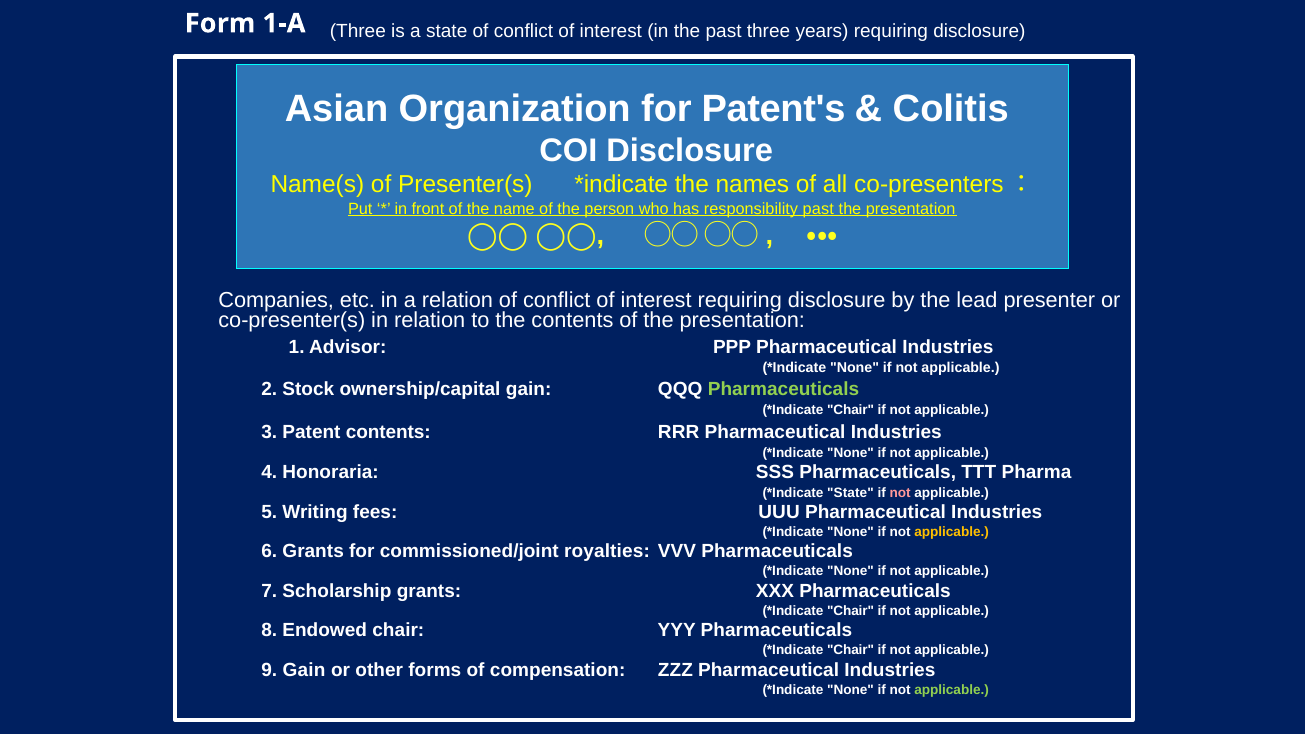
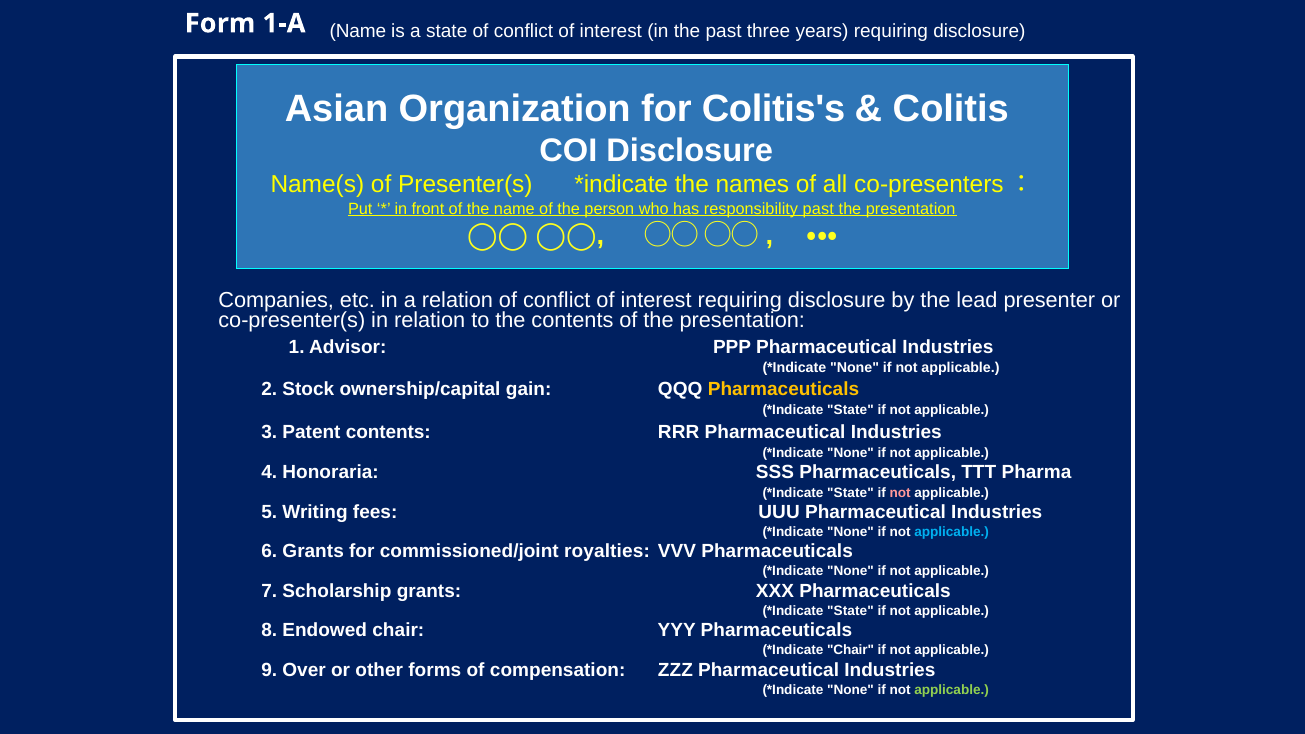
1-A Three: Three -> Name
Patent's: Patent's -> Colitis's
Pharmaceuticals at (783, 390) colour: light green -> yellow
Chair at (851, 410): Chair -> State
applicable at (952, 532) colour: yellow -> light blue
Chair at (851, 611): Chair -> State
9 Gain: Gain -> Over
